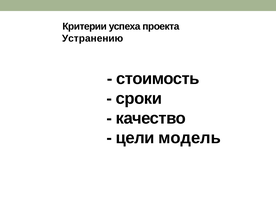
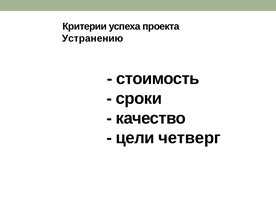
модель: модель -> четверг
